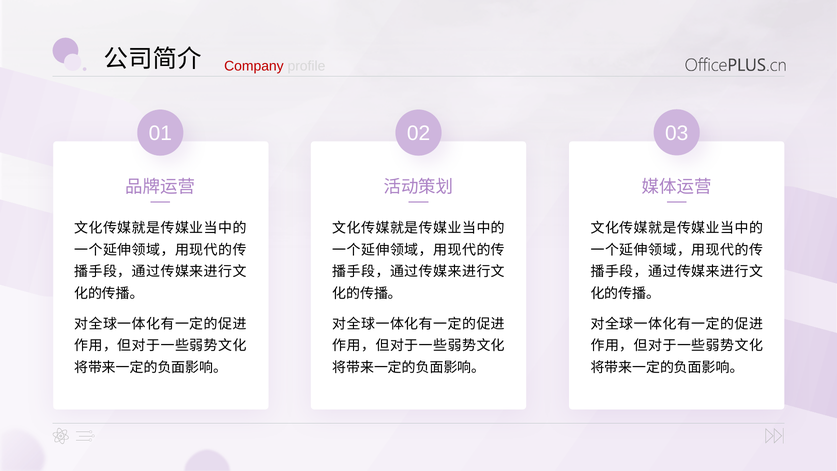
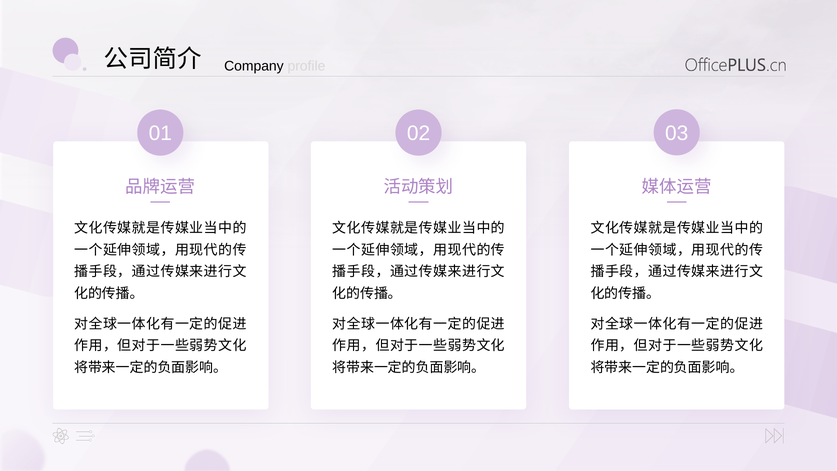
Company colour: red -> black
